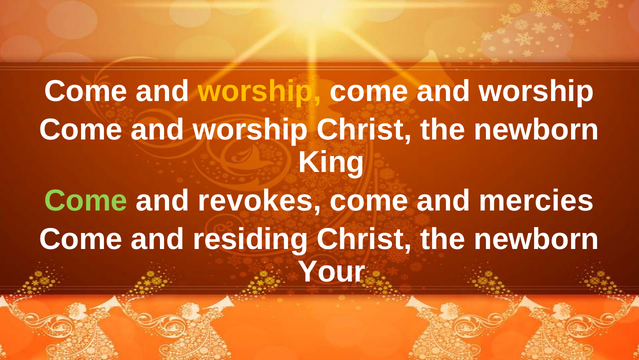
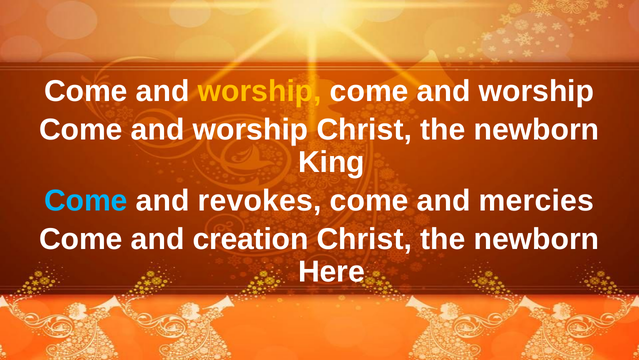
Come at (86, 201) colour: light green -> light blue
residing: residing -> creation
Your: Your -> Here
